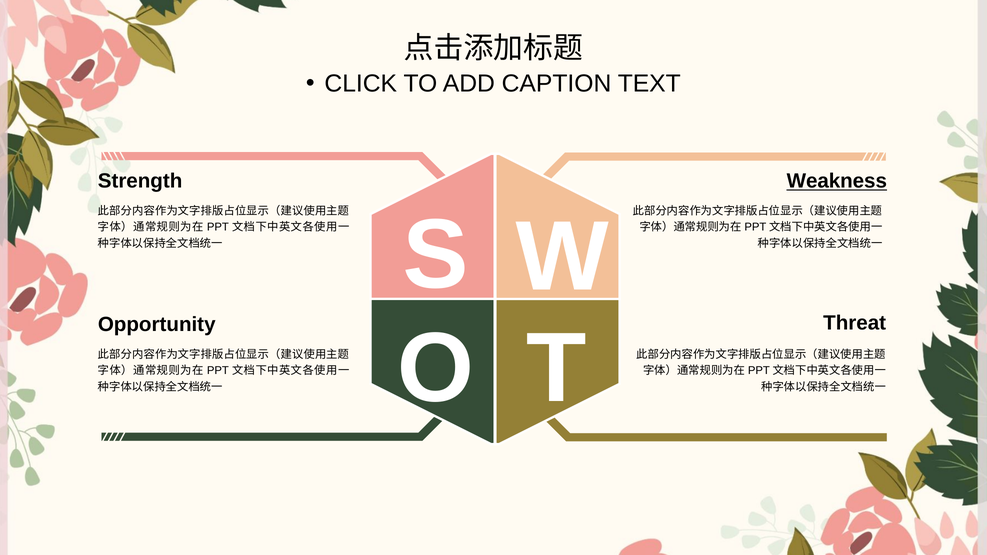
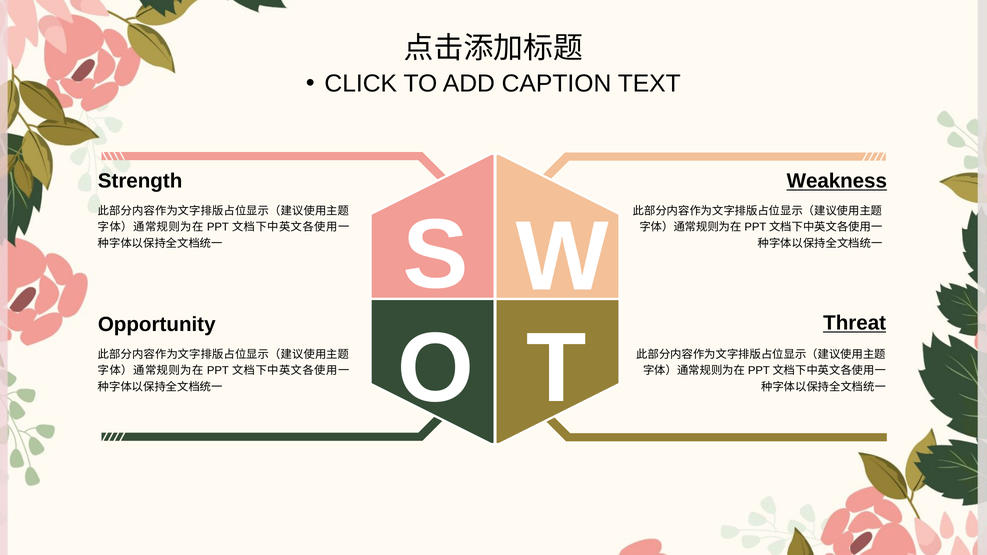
Threat underline: none -> present
